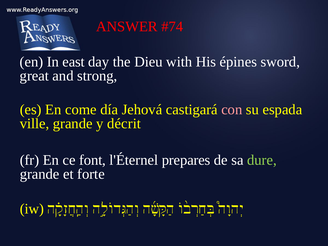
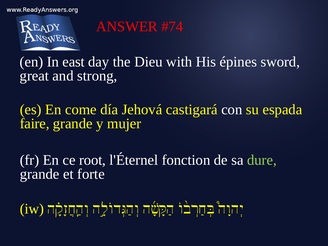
con colour: pink -> white
ville: ville -> faire
décrit: décrit -> mujer
font: font -> root
prepares: prepares -> fonction
